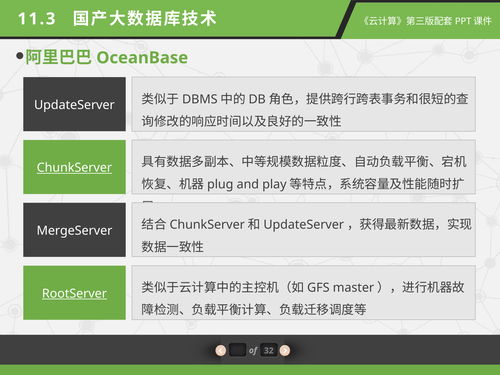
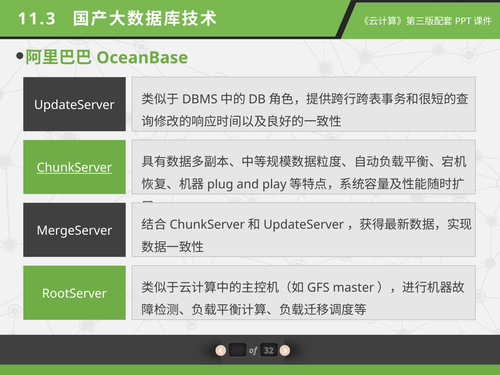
RootServer underline: present -> none
